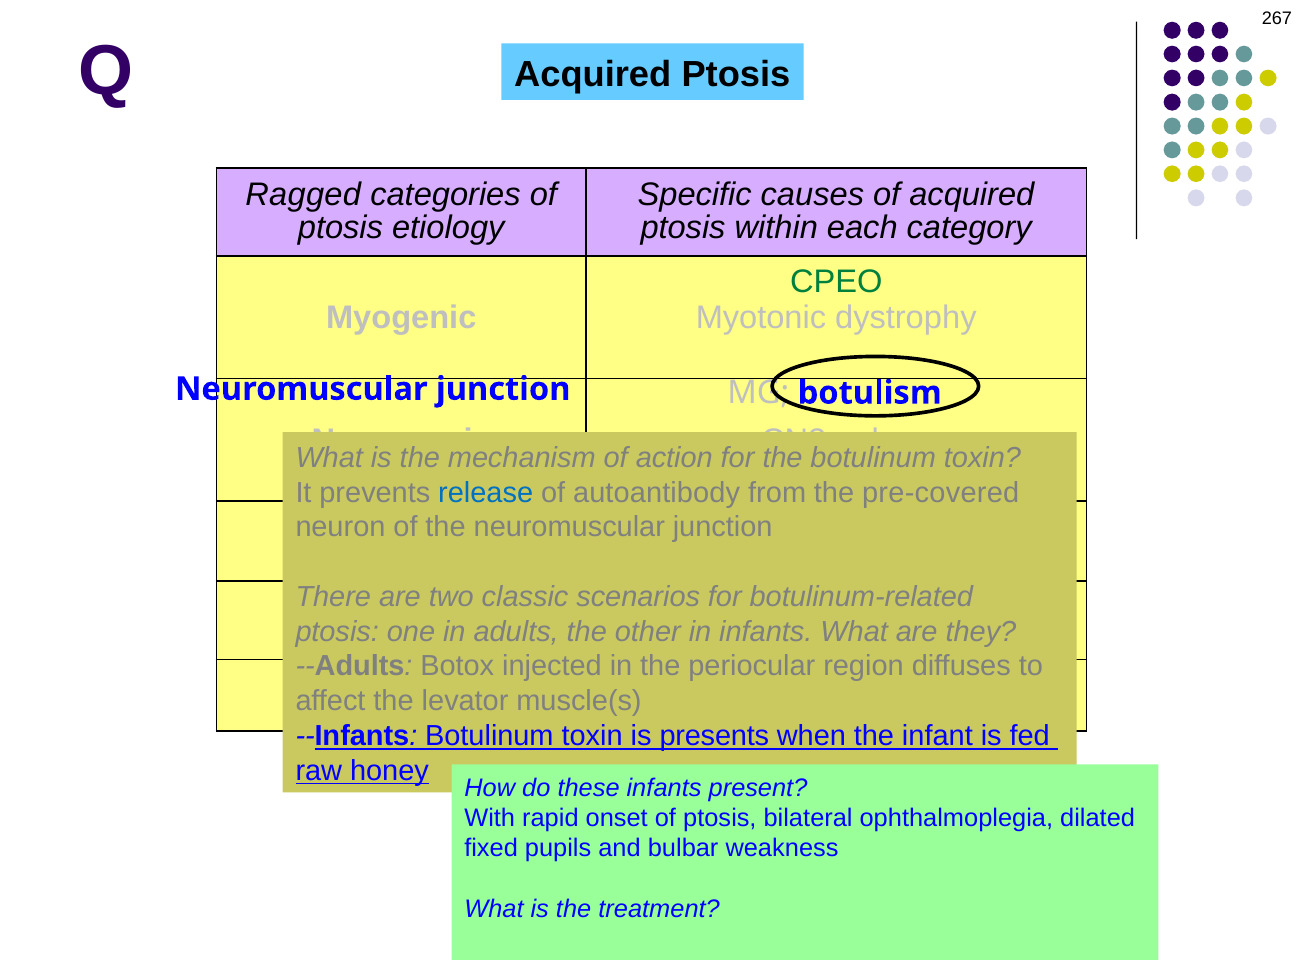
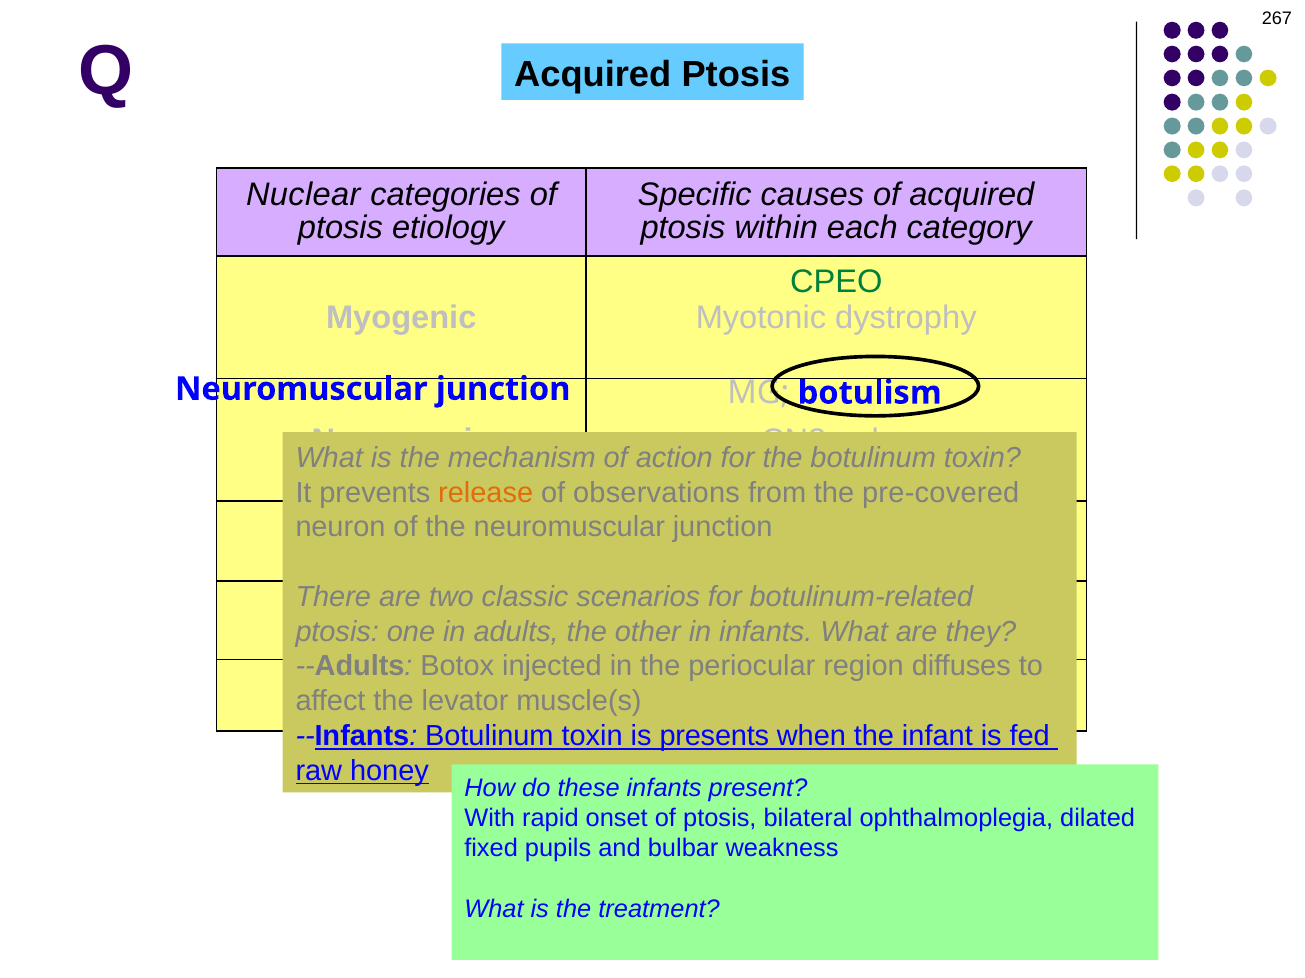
Ragged: Ragged -> Nuclear
release colour: blue -> orange
autoantibody: autoantibody -> observations
